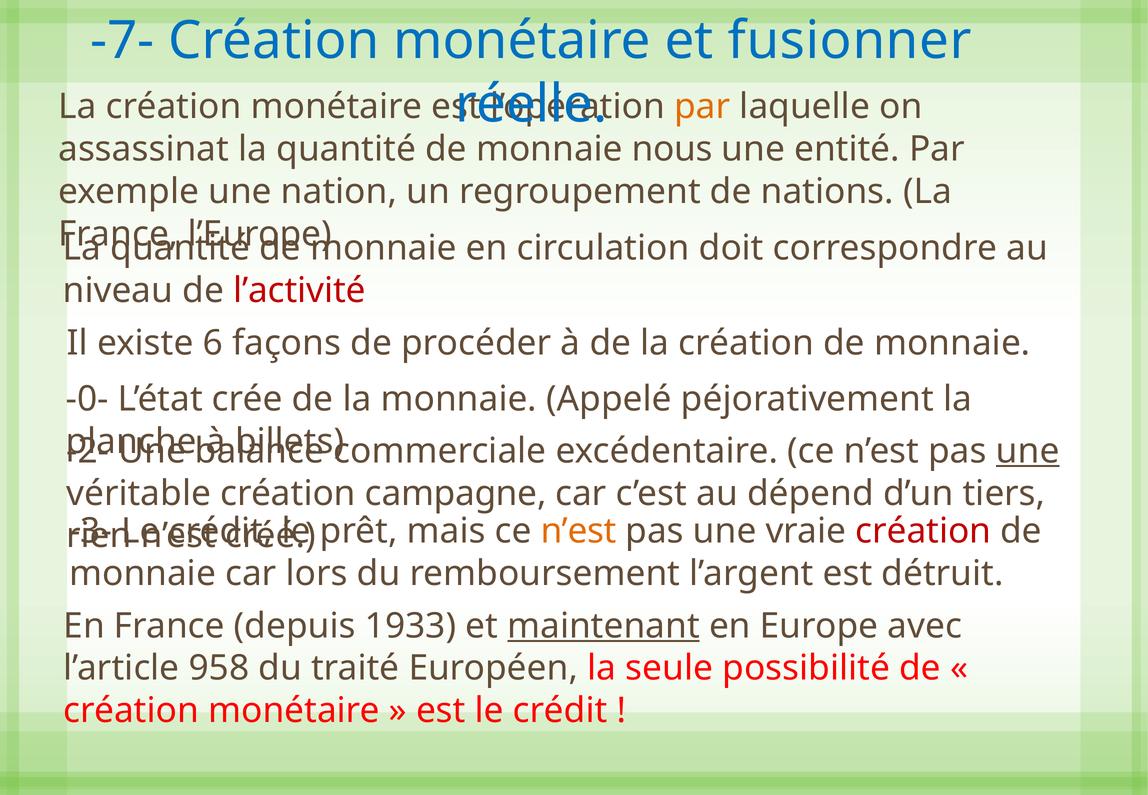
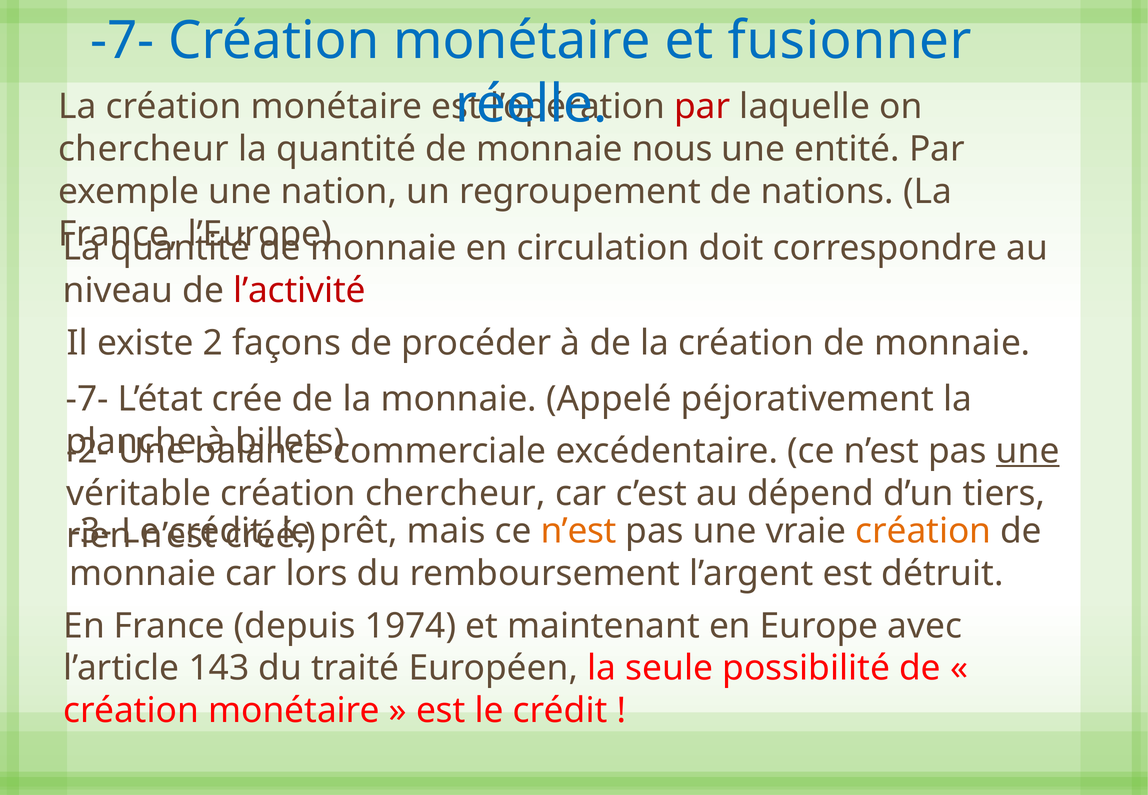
par at (702, 107) colour: orange -> red
assassinat at (144, 149): assassinat -> chercheur
6: 6 -> 2
-0- at (87, 399): -0- -> -7-
création campagne: campagne -> chercheur
création at (923, 531) colour: red -> orange
1933: 1933 -> 1974
maintenant underline: present -> none
958: 958 -> 143
